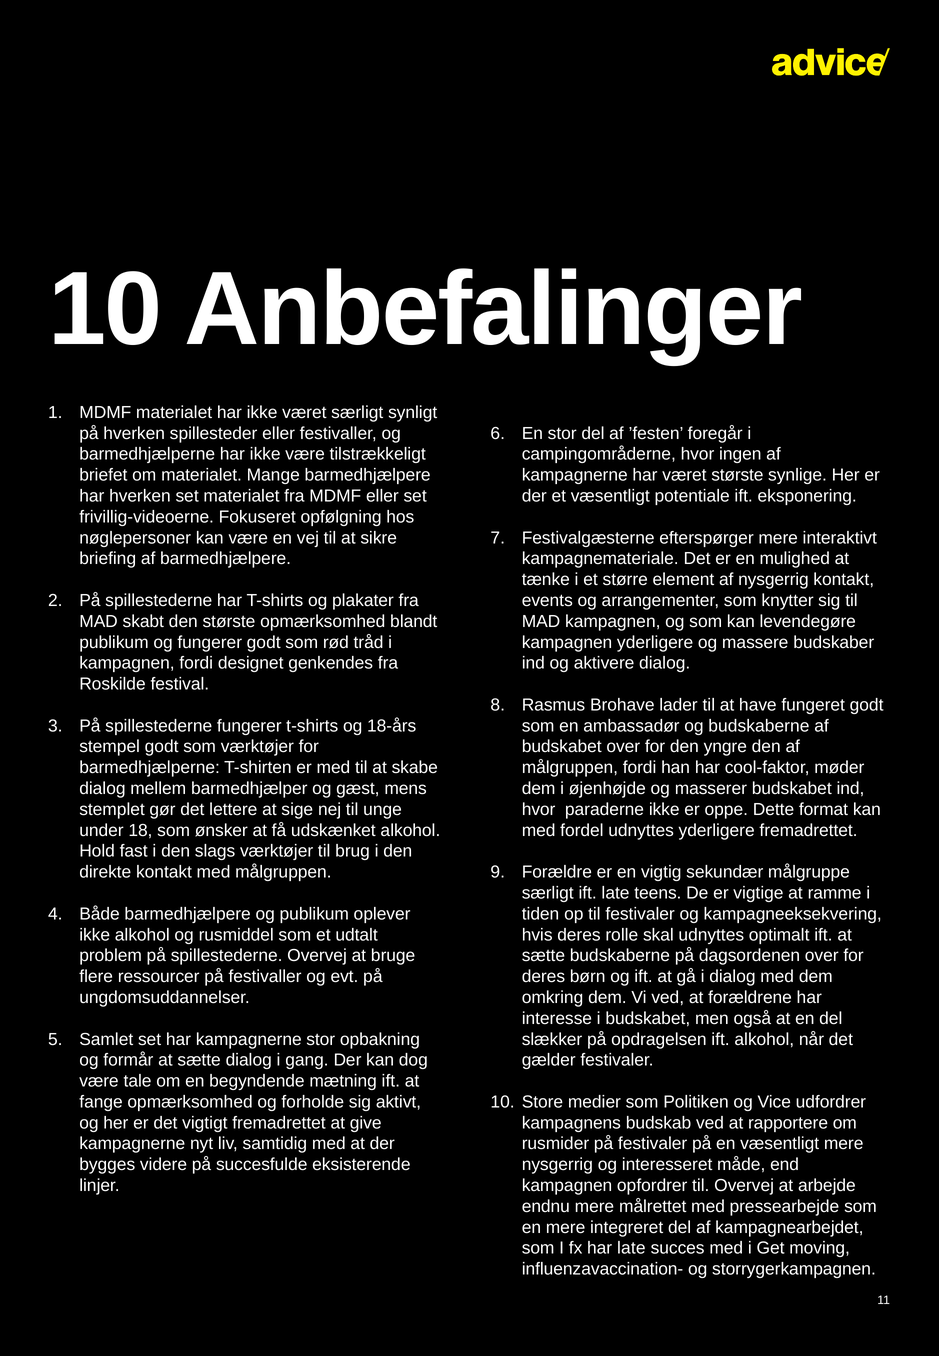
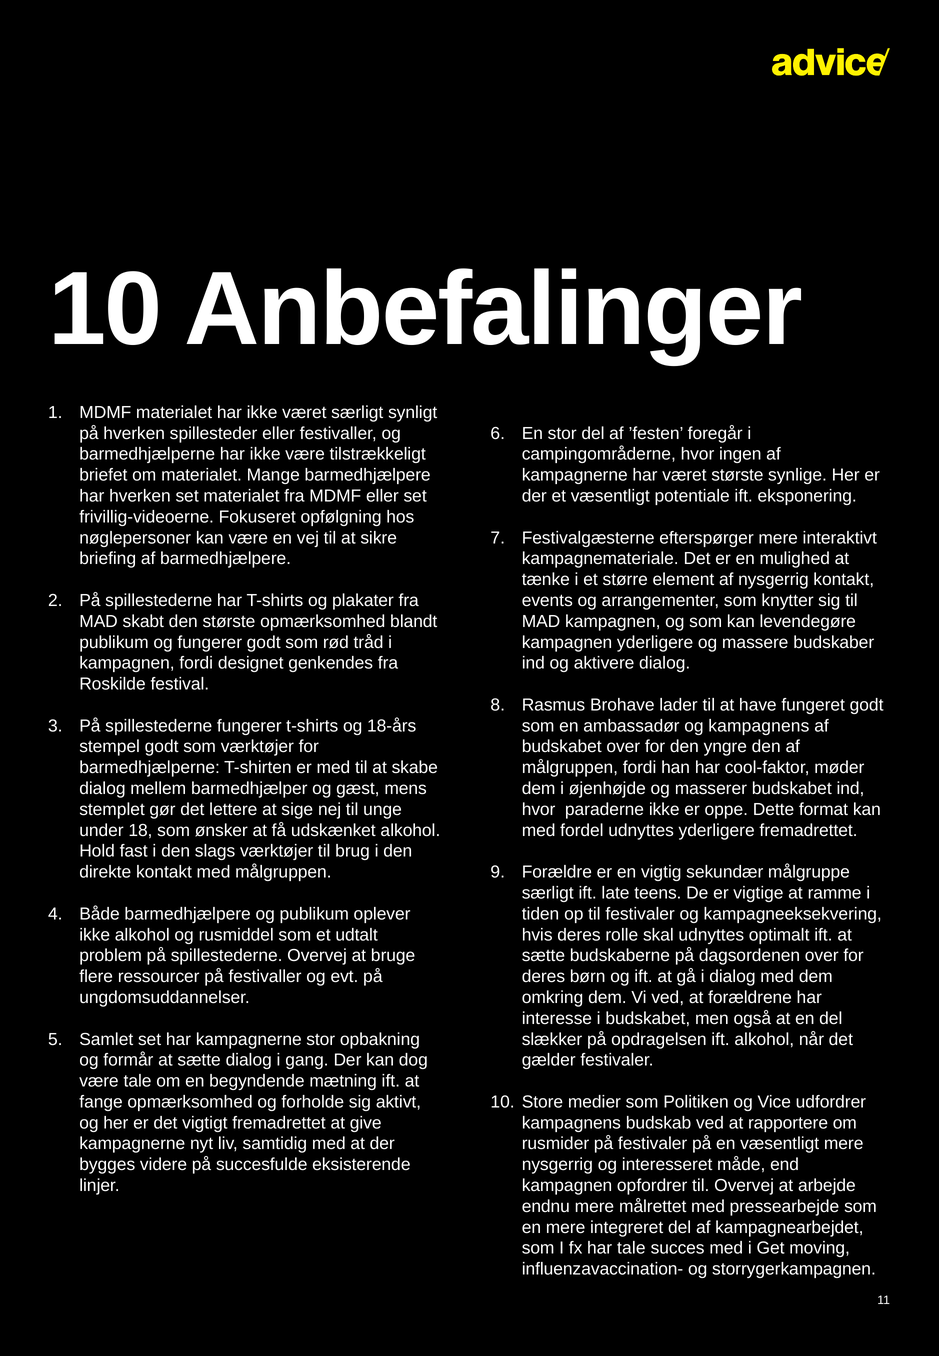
og budskaberne: budskaberne -> kampagnens
har late: late -> tale
